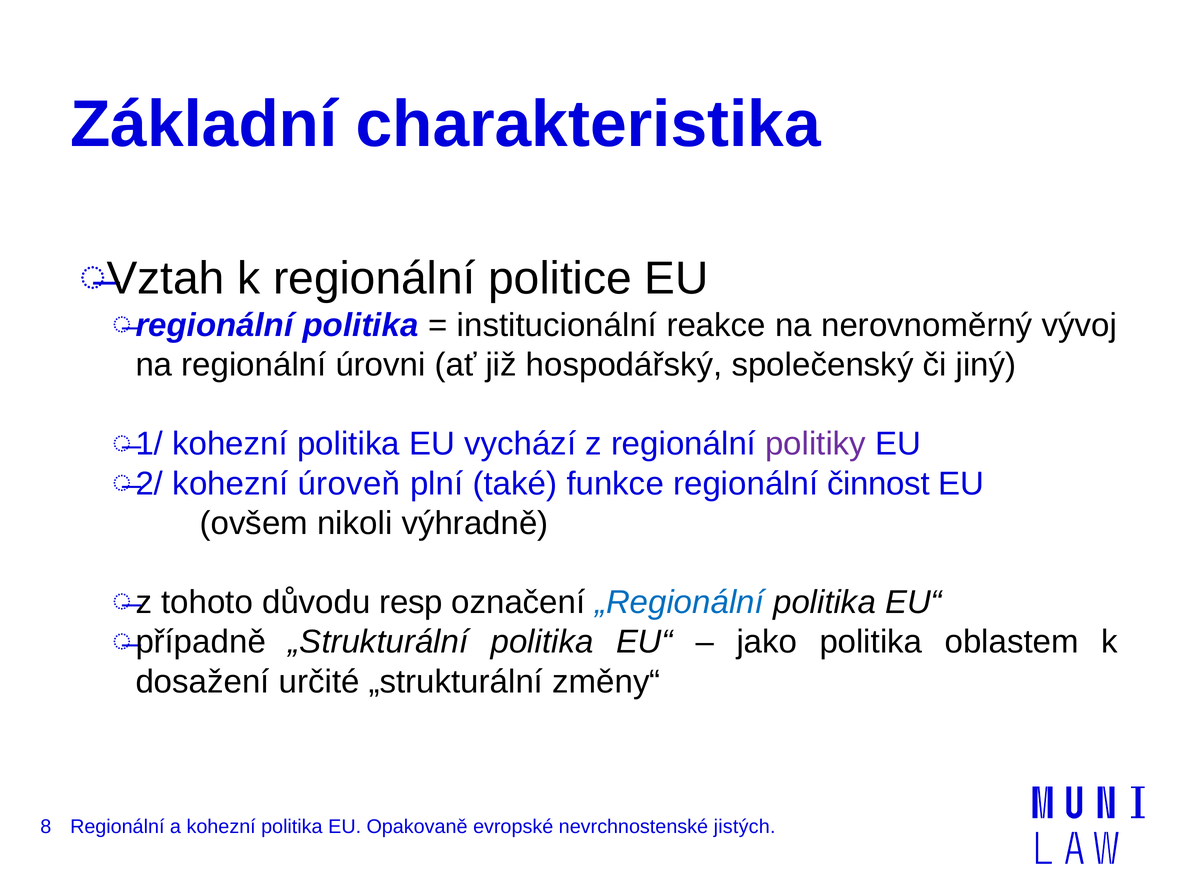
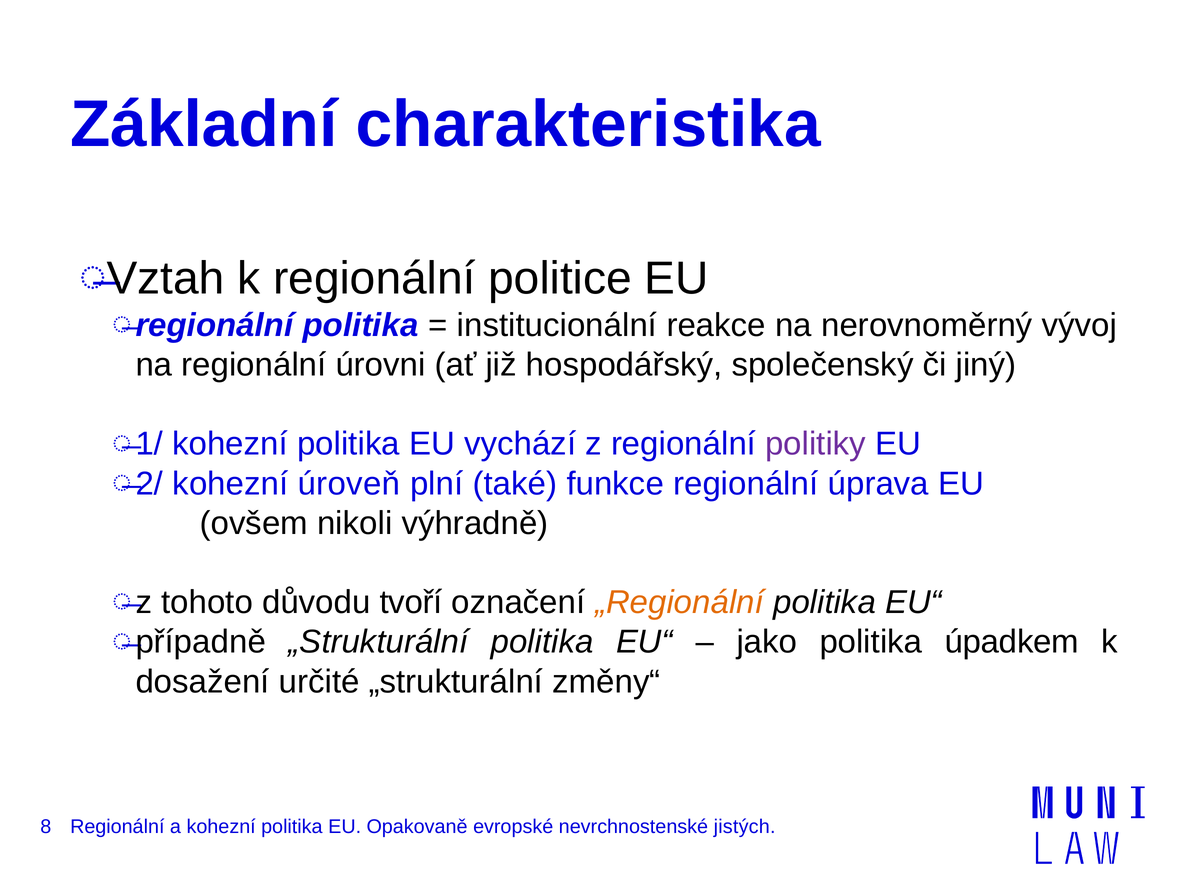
činnost: činnost -> úprava
resp: resp -> tvoří
„Regionální colour: blue -> orange
oblastem: oblastem -> úpadkem
